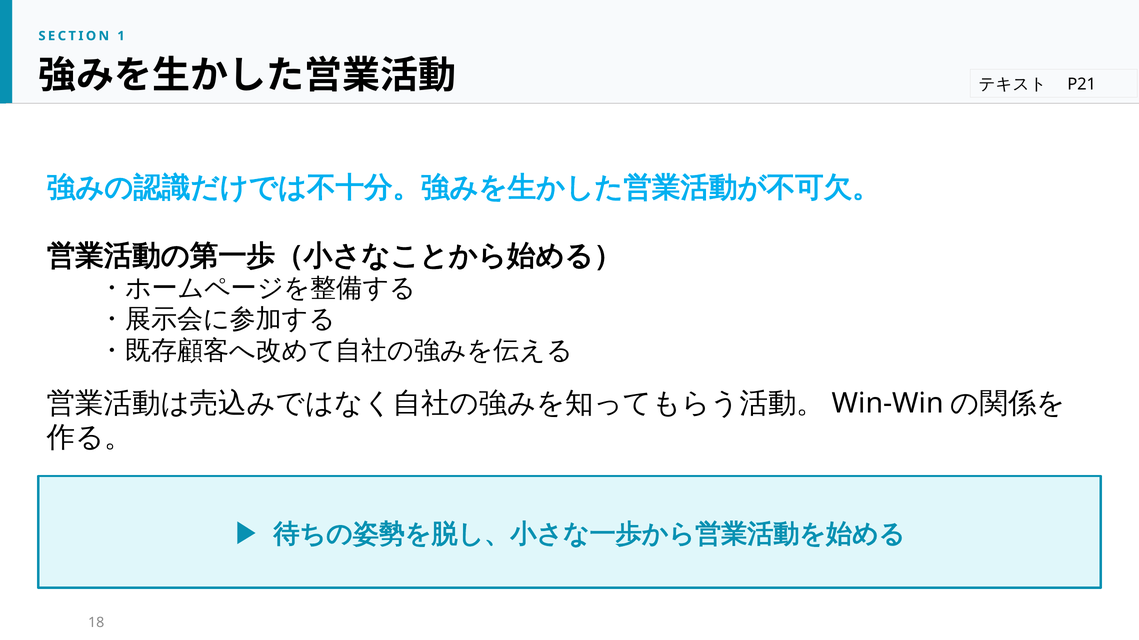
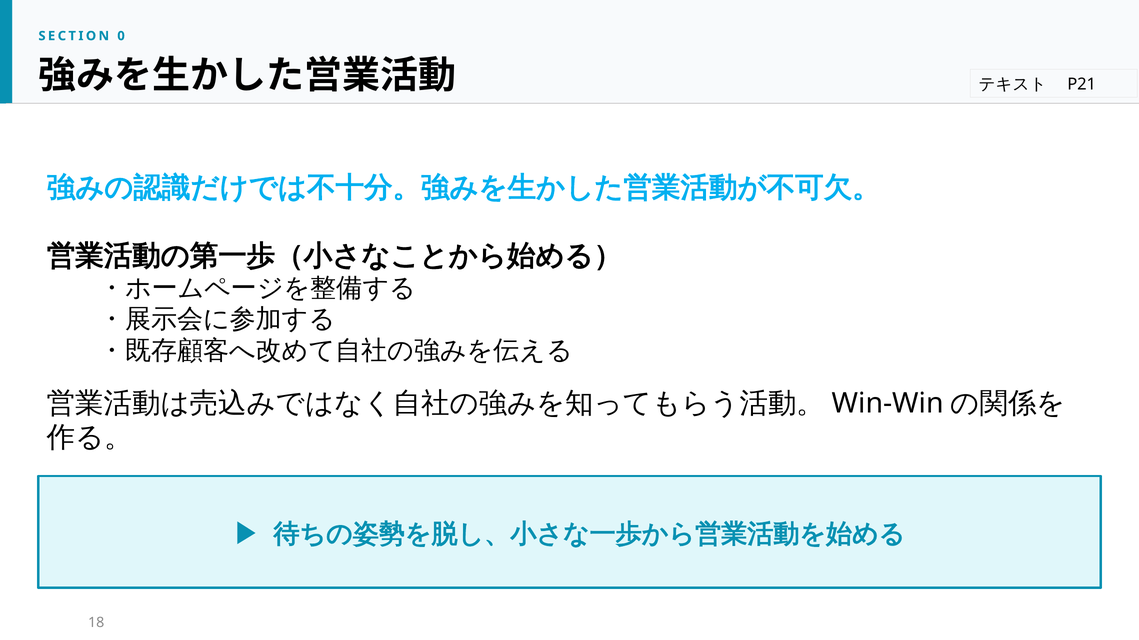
1: 1 -> 0
